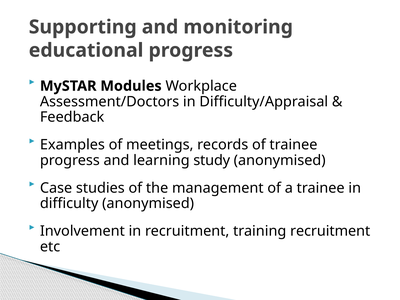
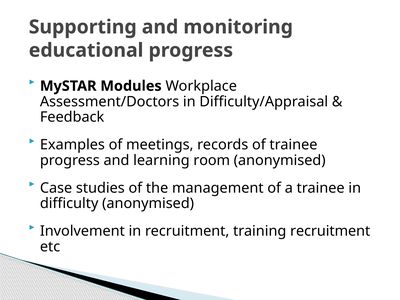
study: study -> room
